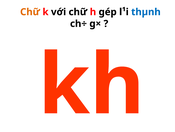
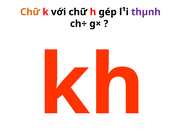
thµnh colour: blue -> purple
